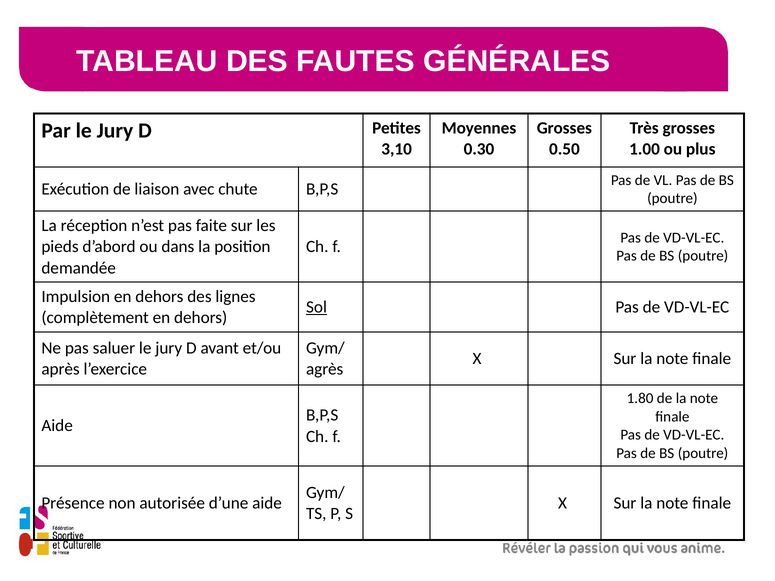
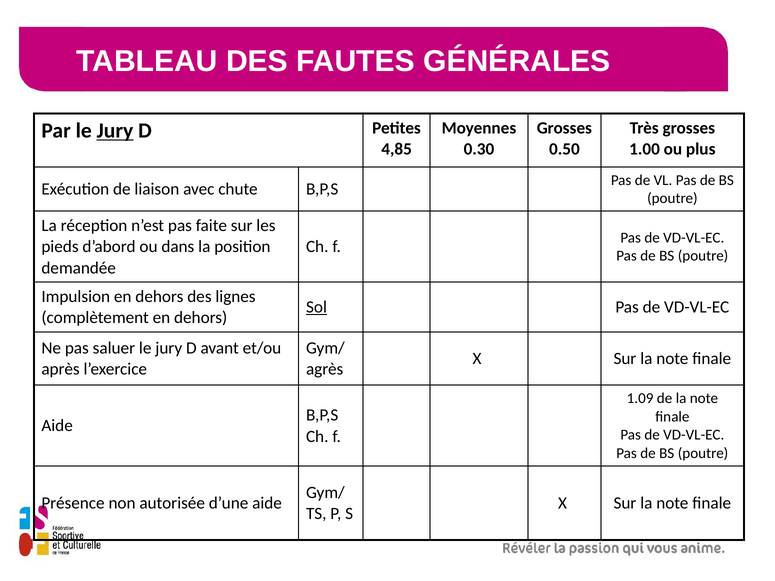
Jury at (115, 131) underline: none -> present
3,10: 3,10 -> 4,85
1.80: 1.80 -> 1.09
